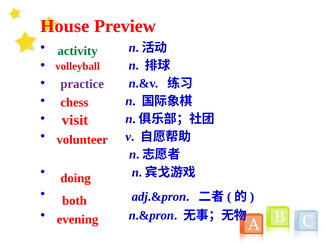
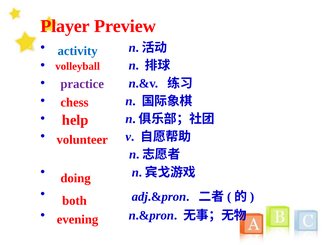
House: House -> Player
activity colour: green -> blue
visit: visit -> help
